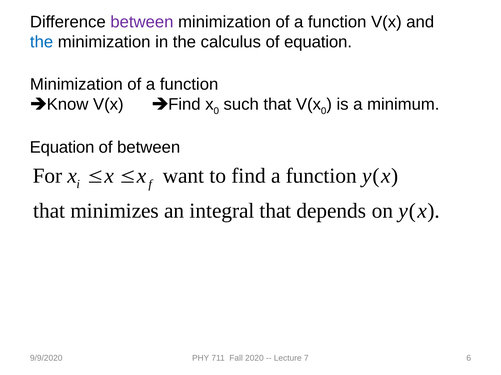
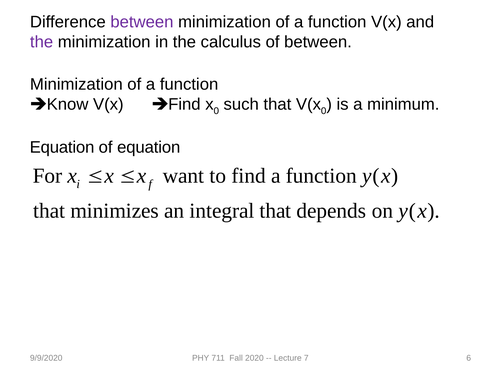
the at (42, 42) colour: blue -> purple
of equation: equation -> between
of between: between -> equation
